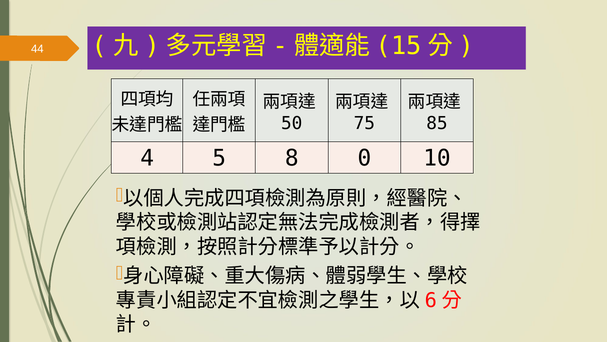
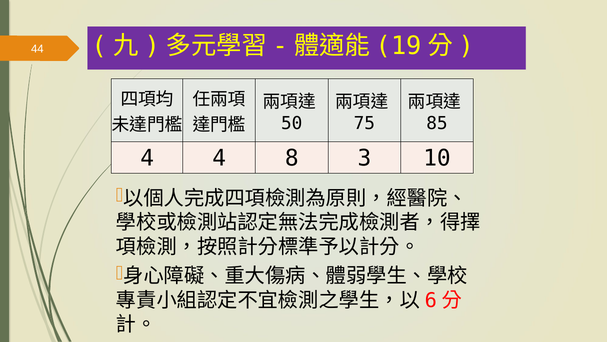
15: 15 -> 19
4 5: 5 -> 4
0: 0 -> 3
